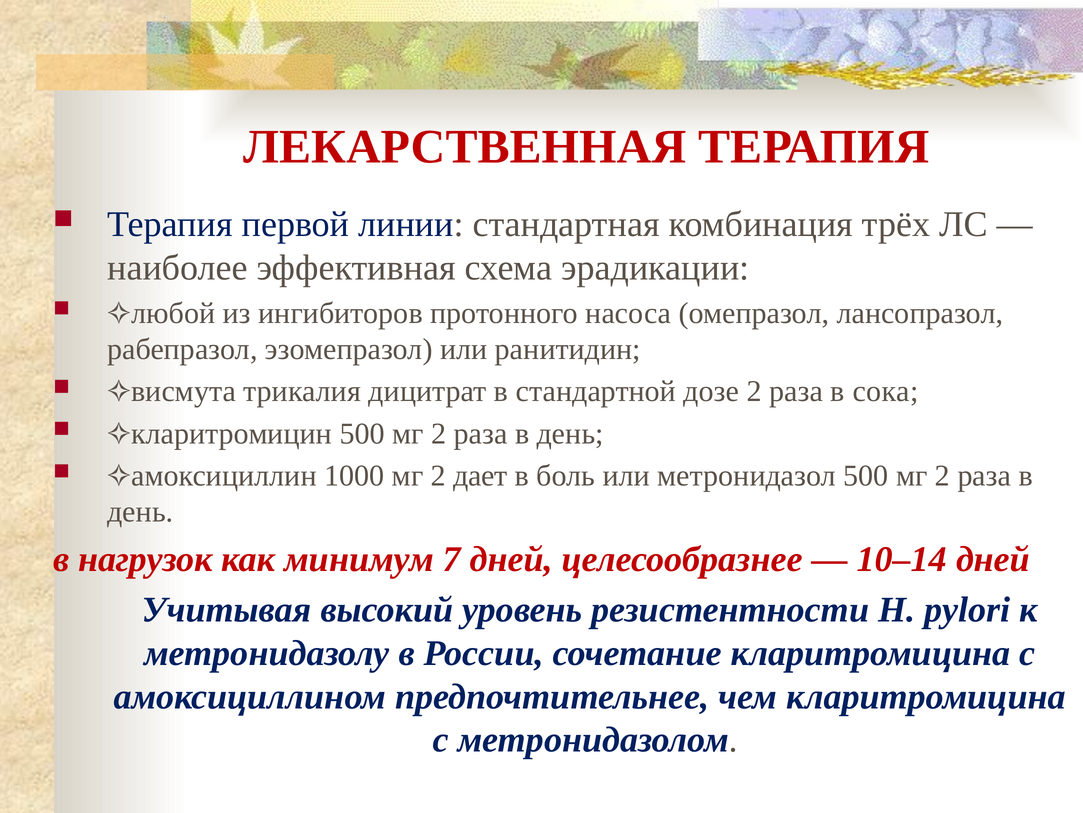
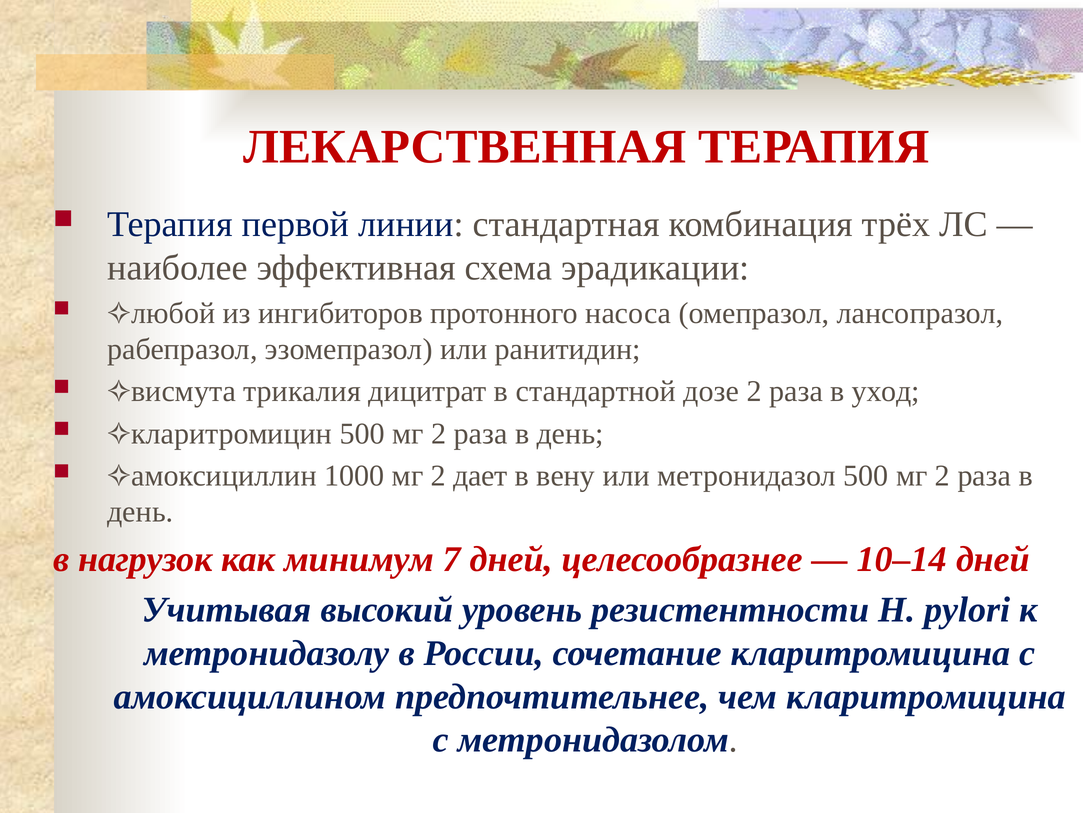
сока: сока -> уход
боль: боль -> вену
